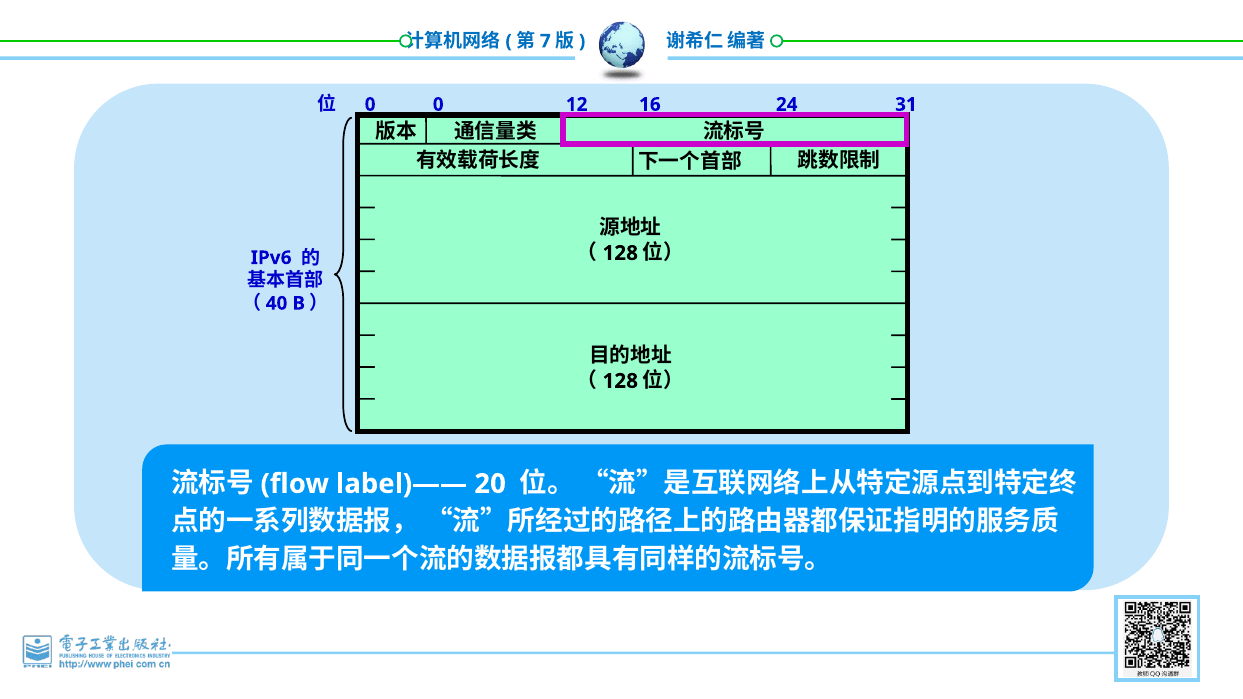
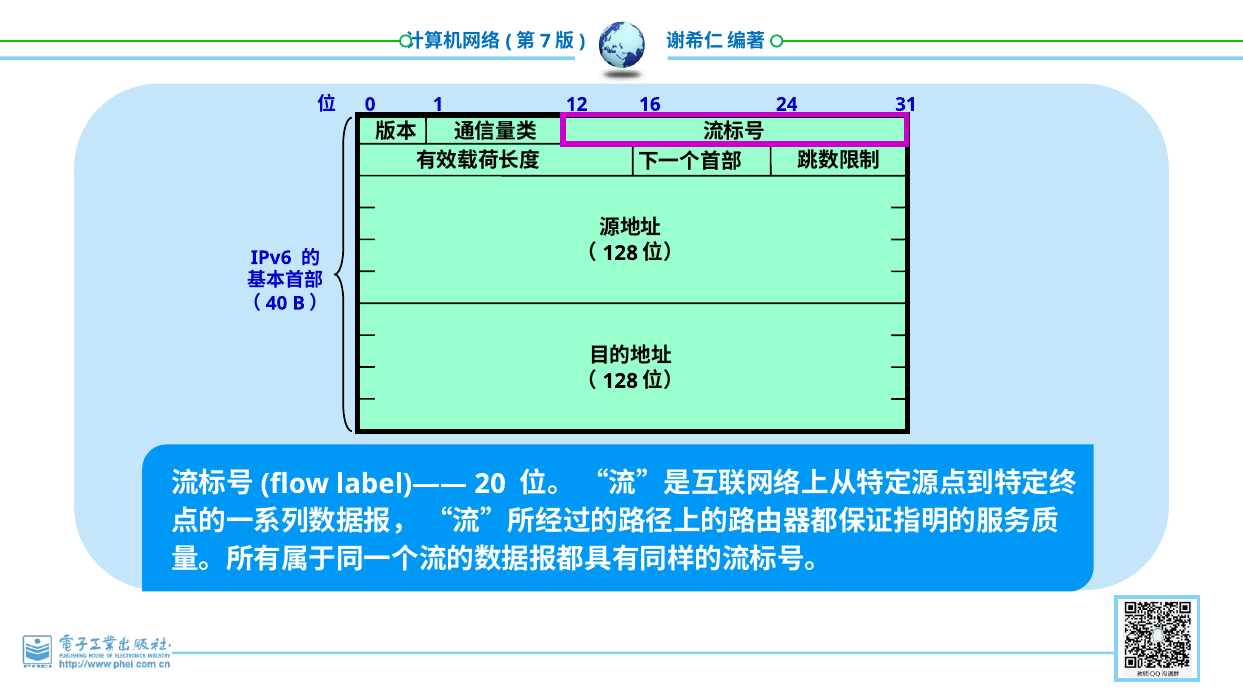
0 0: 0 -> 1
